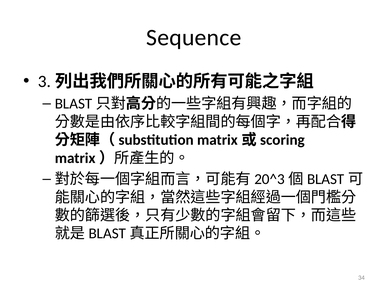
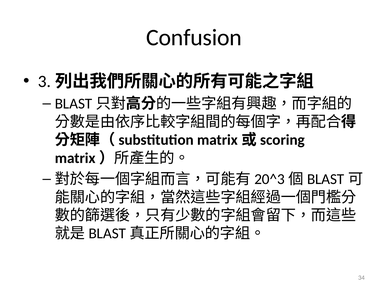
Sequence: Sequence -> Confusion
